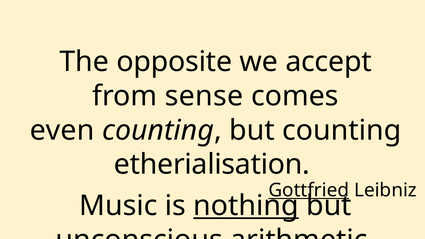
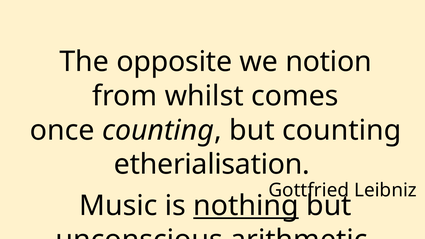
accept: accept -> notion
sense: sense -> whilst
even: even -> once
Gottfried underline: present -> none
